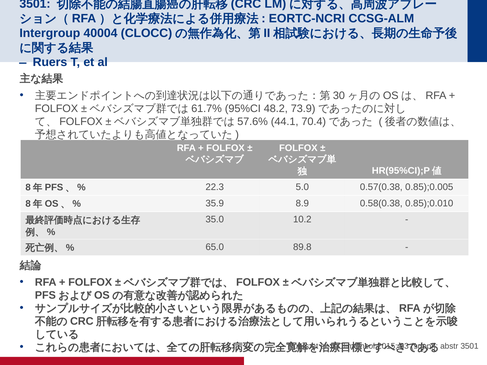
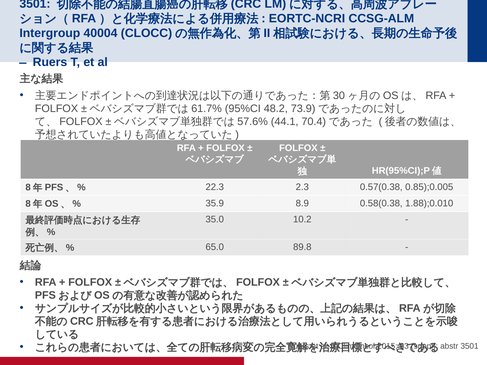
5.0: 5.0 -> 2.3
0.85);0.010: 0.85);0.010 -> 1.88);0.010
